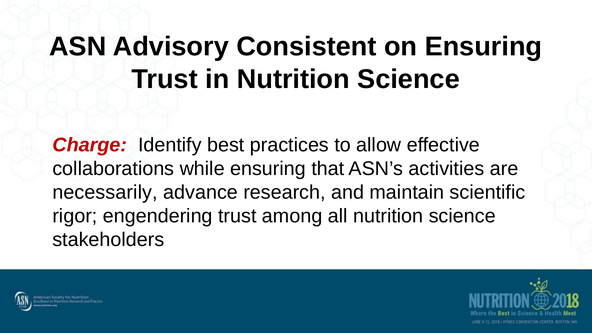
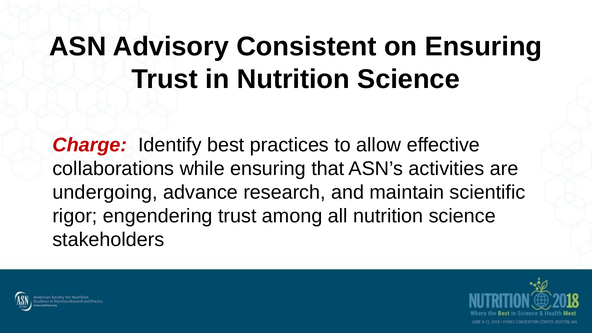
necessarily: necessarily -> undergoing
